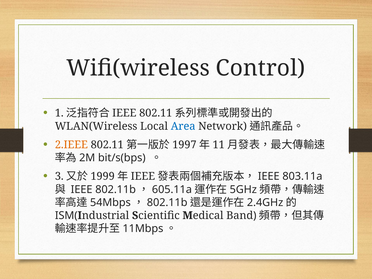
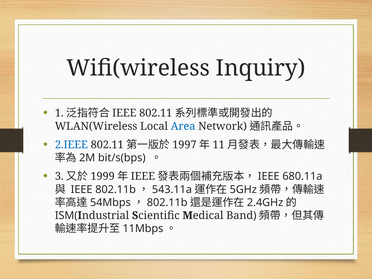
Control: Control -> Inquiry
2.IEEE colour: orange -> blue
803.11a: 803.11a -> 680.11a
605.11a: 605.11a -> 543.11a
